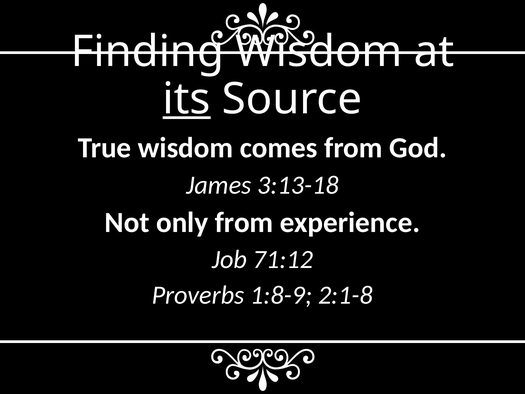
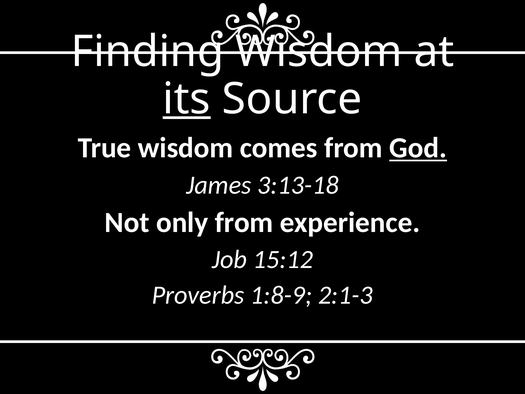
God underline: none -> present
71:12: 71:12 -> 15:12
2:1-8: 2:1-8 -> 2:1-3
